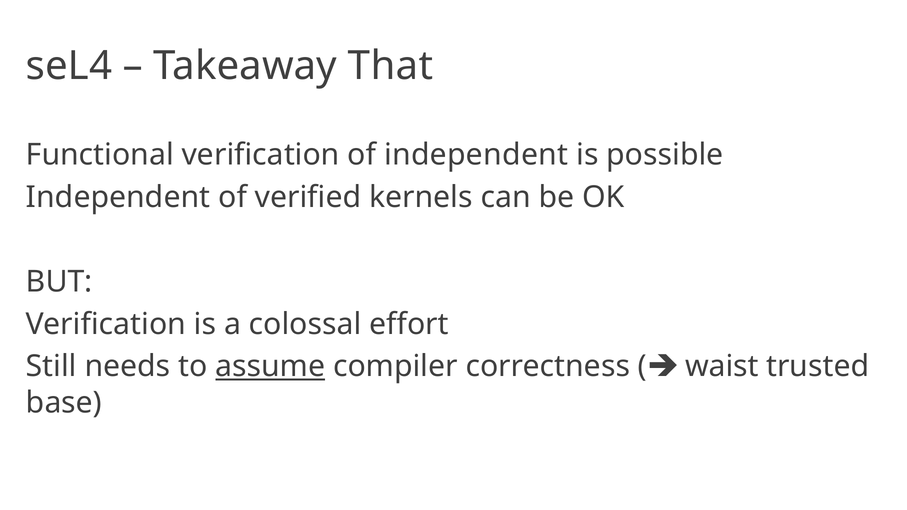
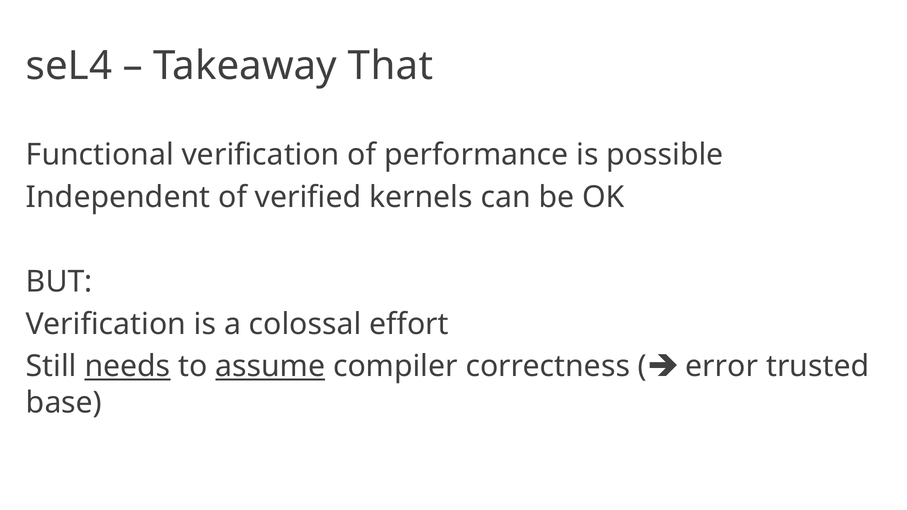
of independent: independent -> performance
needs underline: none -> present
waist: waist -> error
